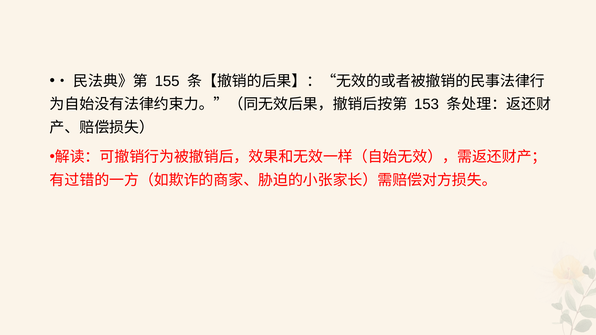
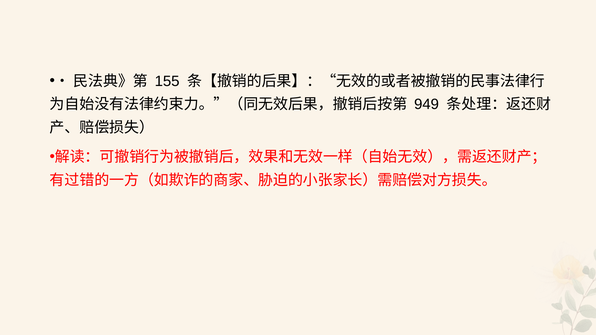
153: 153 -> 949
